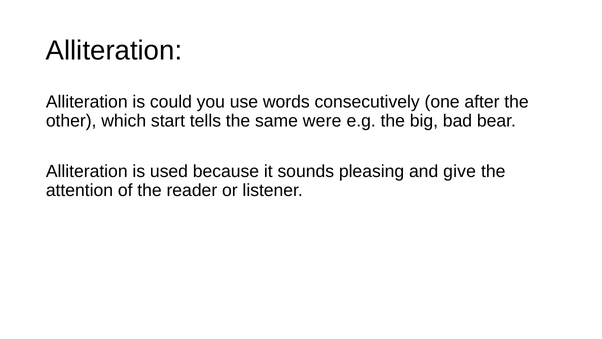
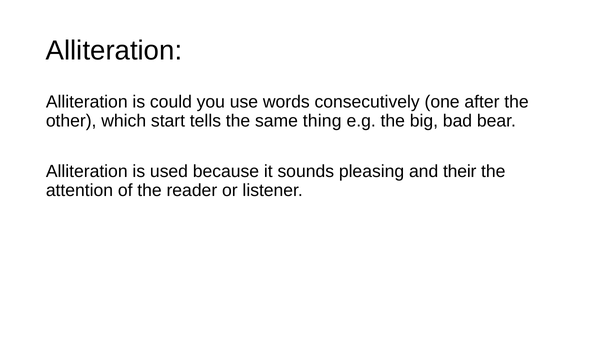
were: were -> thing
give: give -> their
